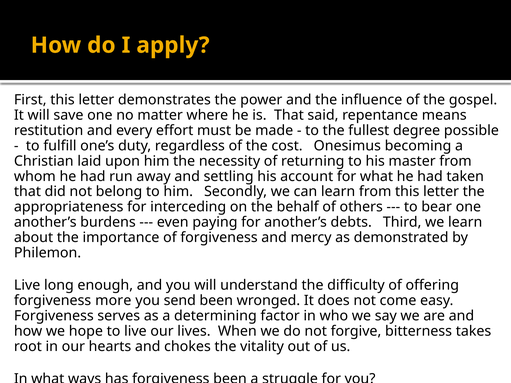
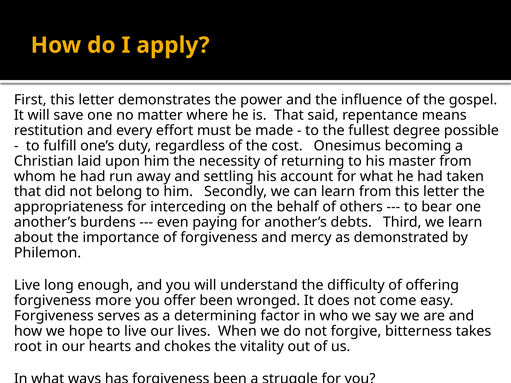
send: send -> offer
